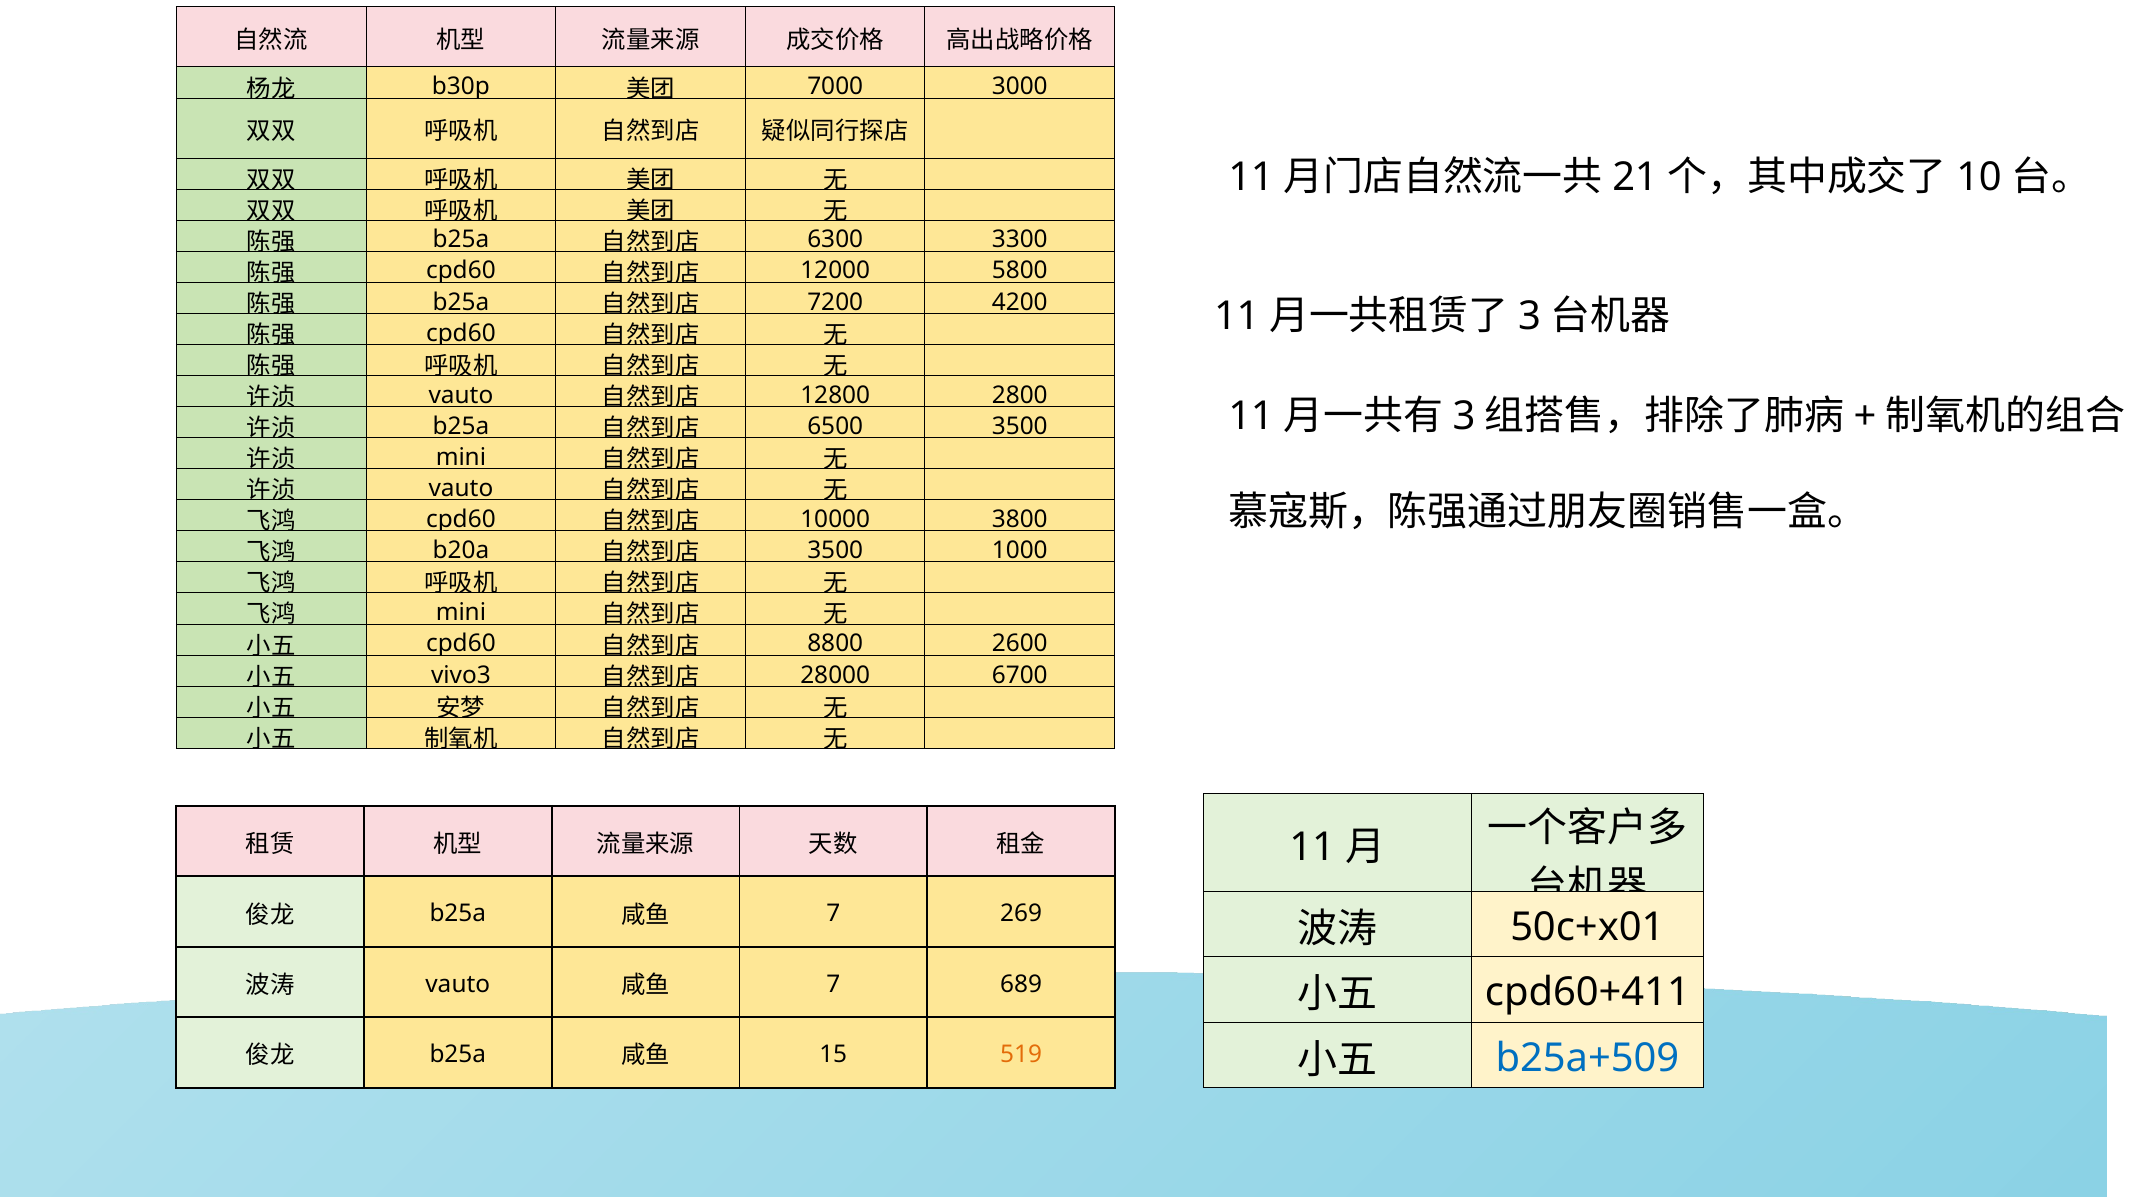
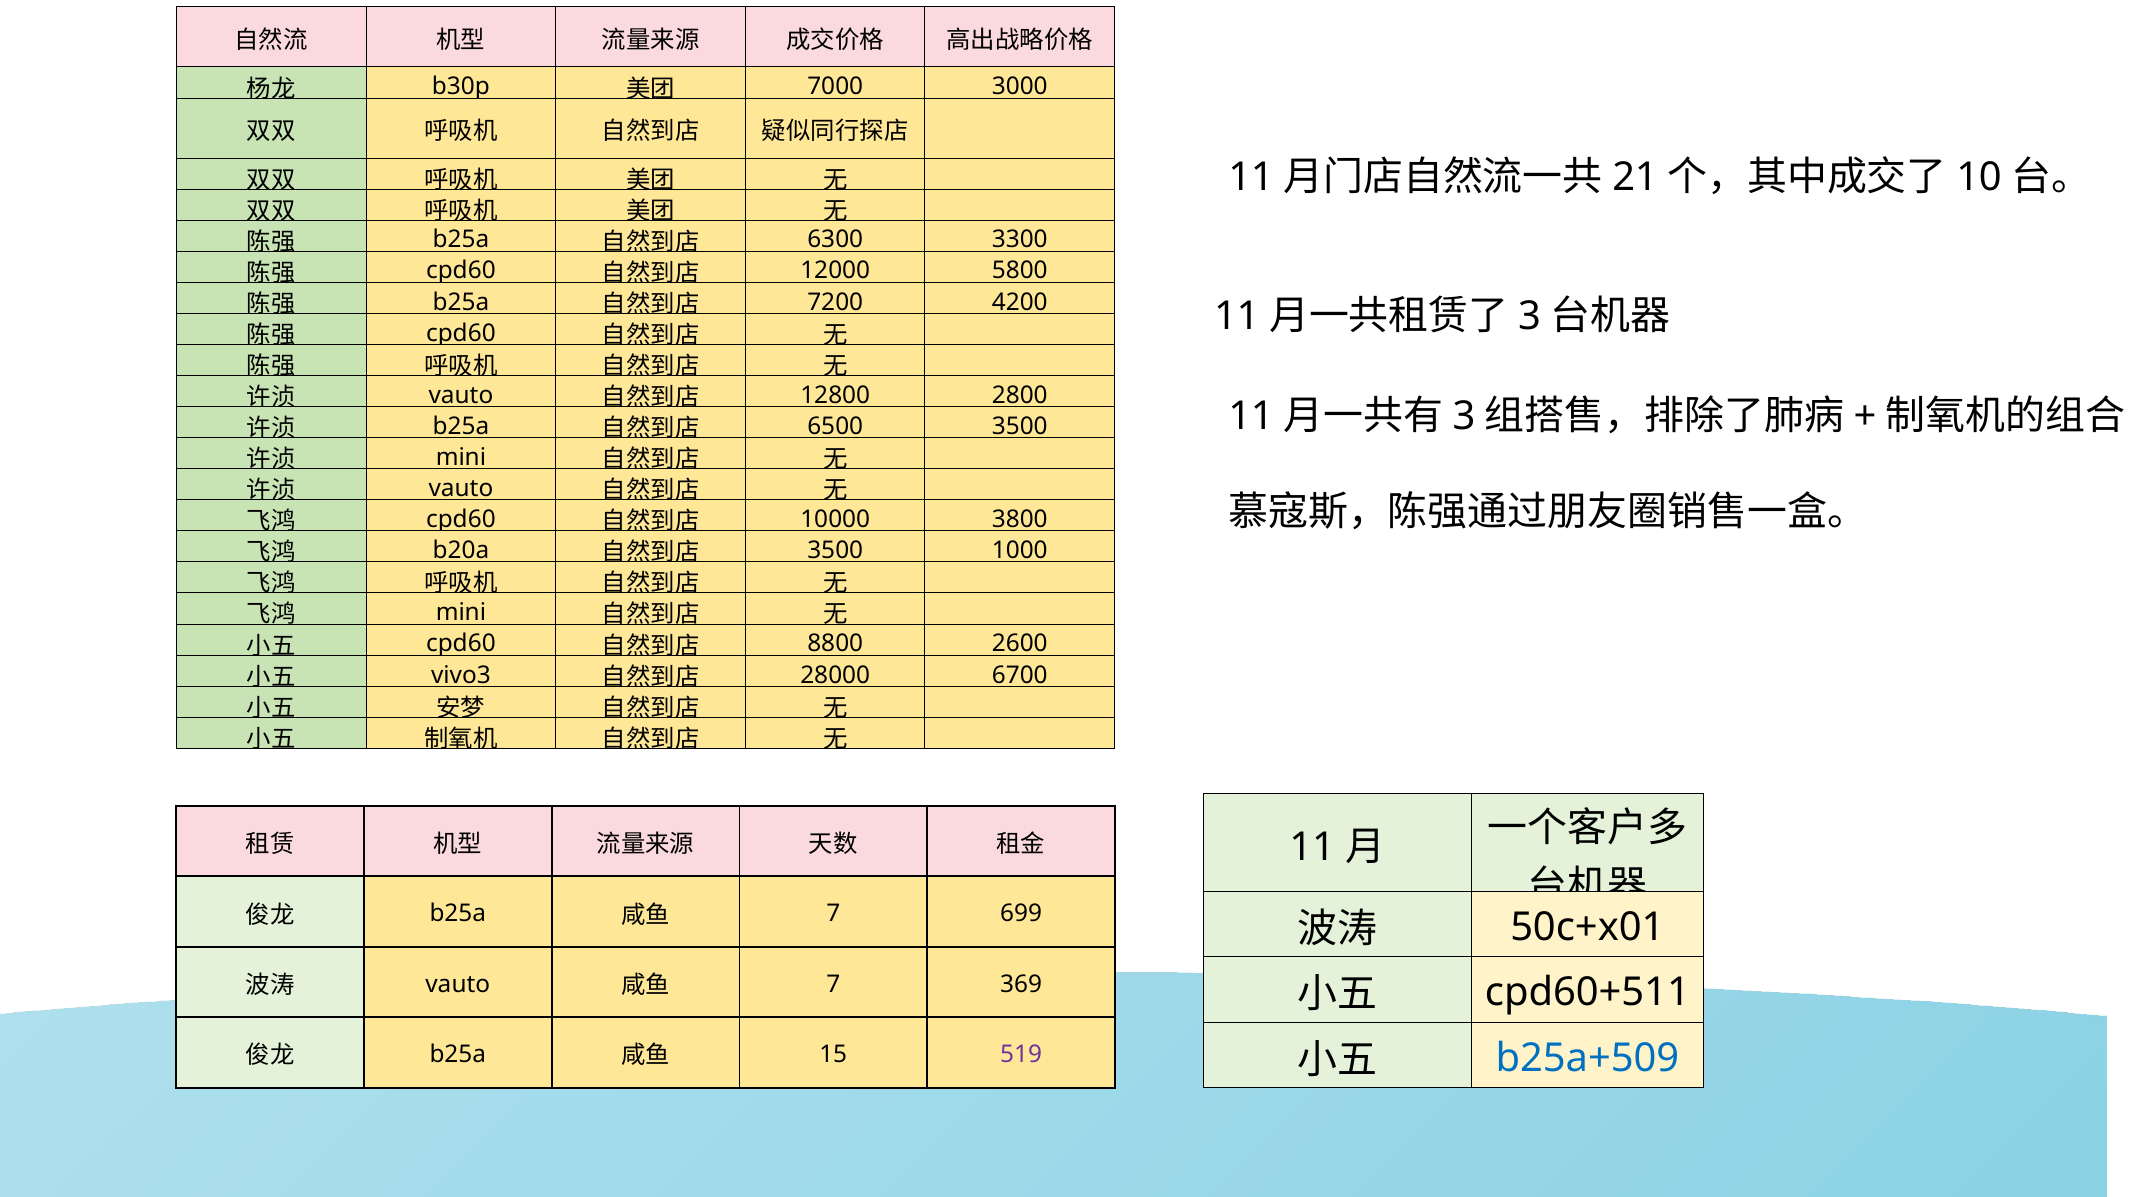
269: 269 -> 699
689: 689 -> 369
cpd60+411: cpd60+411 -> cpd60+511
519 colour: orange -> purple
